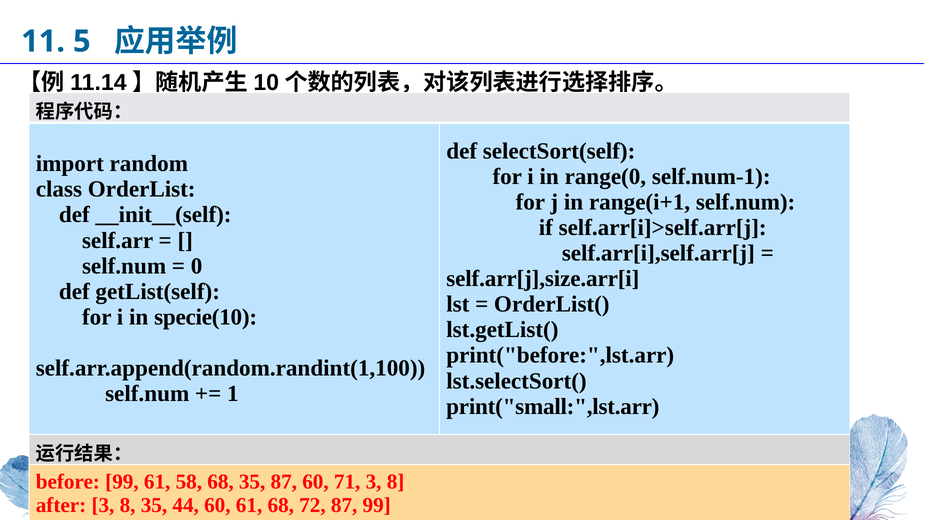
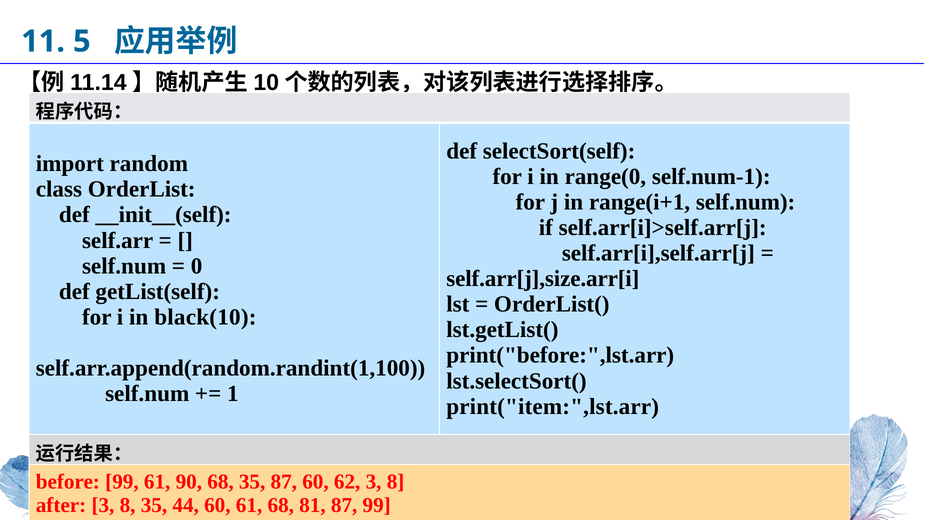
specie(10: specie(10 -> black(10
print("small:",lst.arr: print("small:",lst.arr -> print("item:",lst.arr
58: 58 -> 90
71: 71 -> 62
72: 72 -> 81
